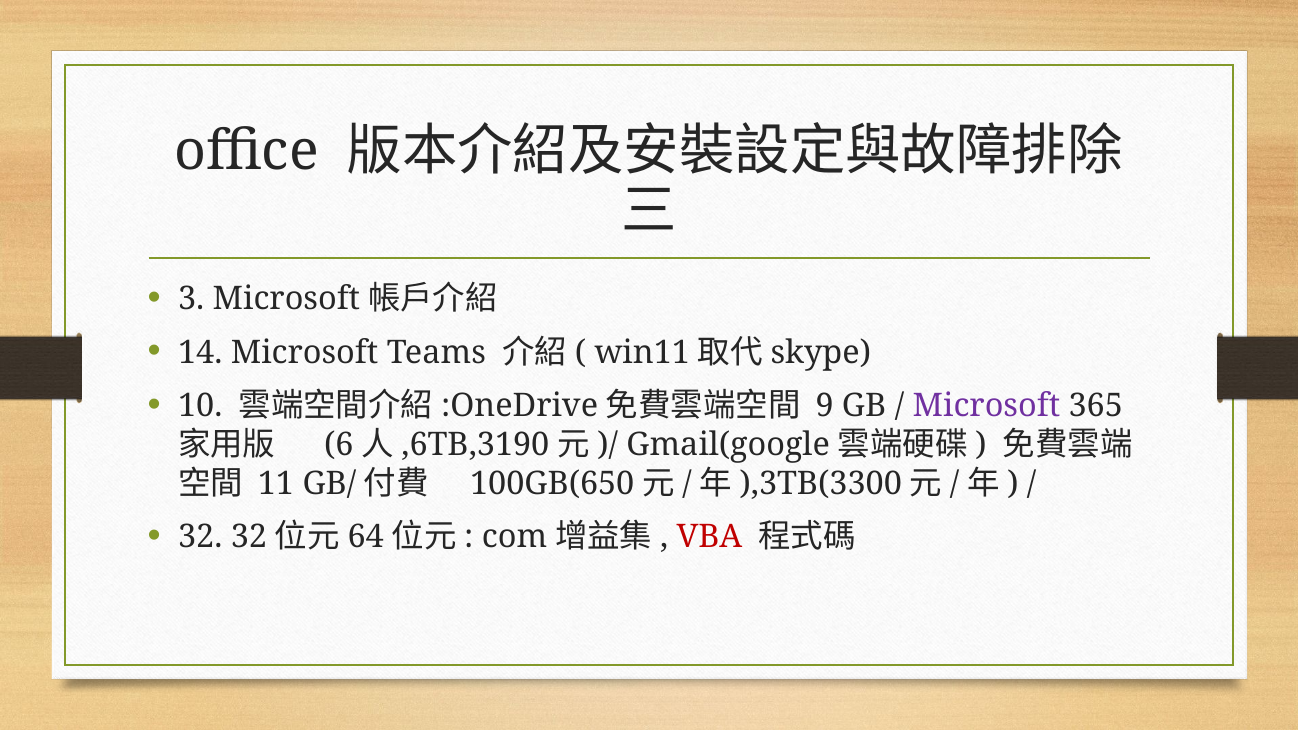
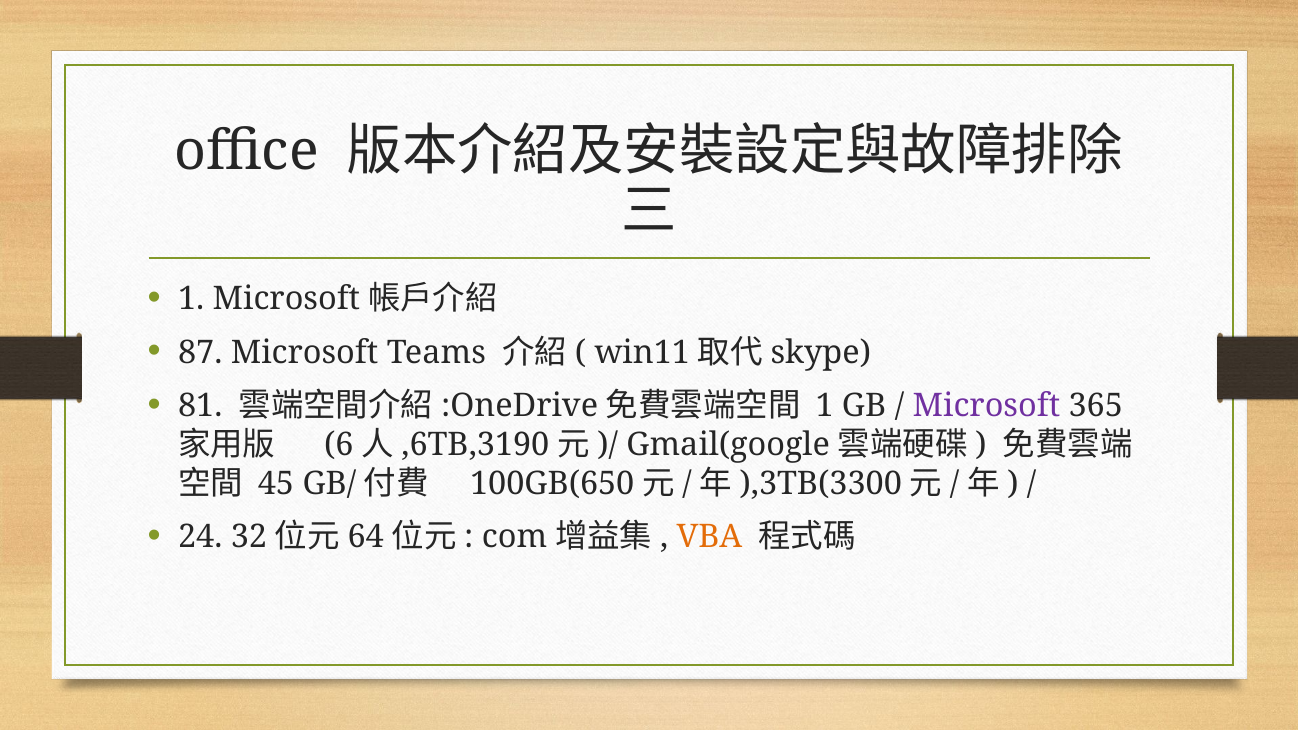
3 at (191, 299): 3 -> 1
14: 14 -> 87
10: 10 -> 81
9 at (825, 406): 9 -> 1
11: 11 -> 45
32 at (200, 537): 32 -> 24
VBA colour: red -> orange
